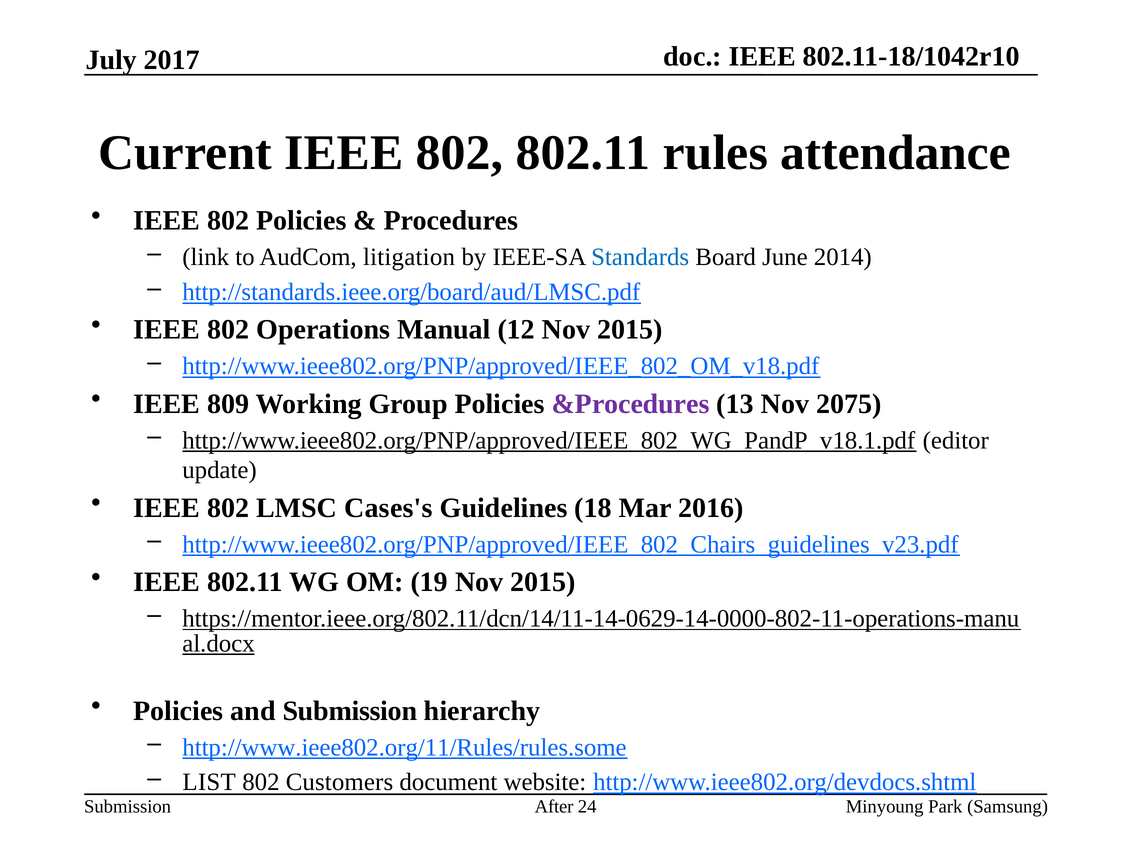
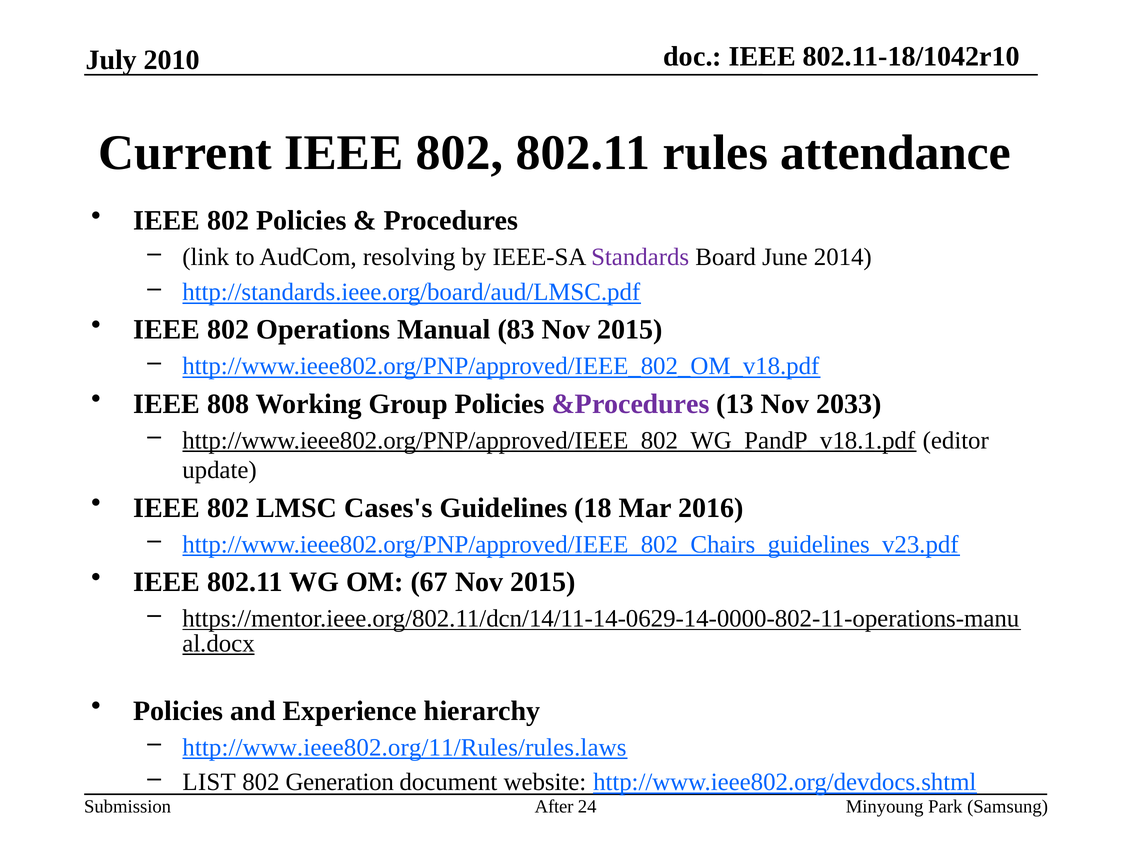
2017: 2017 -> 2010
litigation: litigation -> resolving
Standards colour: blue -> purple
12: 12 -> 83
809: 809 -> 808
2075: 2075 -> 2033
19: 19 -> 67
and Submission: Submission -> Experience
http://www.ieee802.org/11/Rules/rules.some: http://www.ieee802.org/11/Rules/rules.some -> http://www.ieee802.org/11/Rules/rules.laws
Customers: Customers -> Generation
